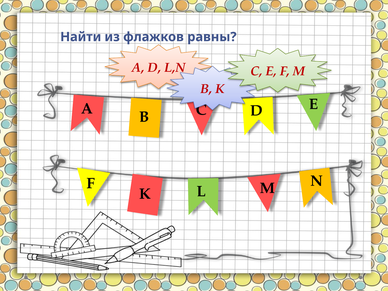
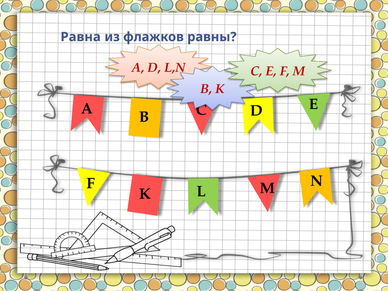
Найти: Найти -> Равна
